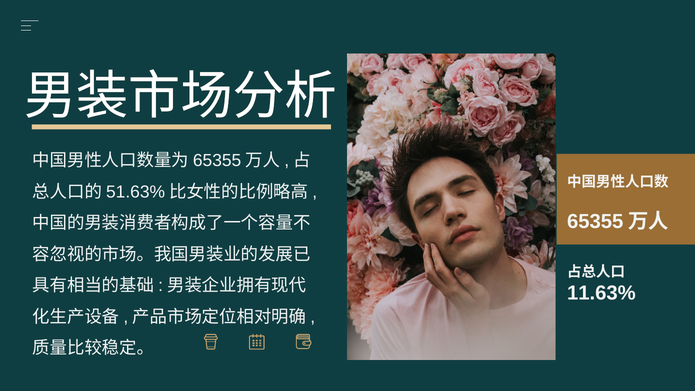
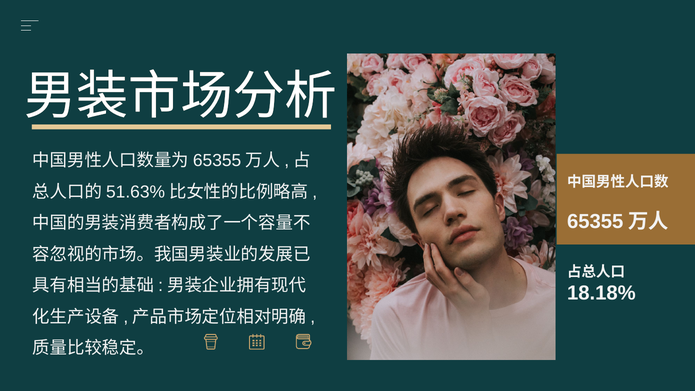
11.63%: 11.63% -> 18.18%
